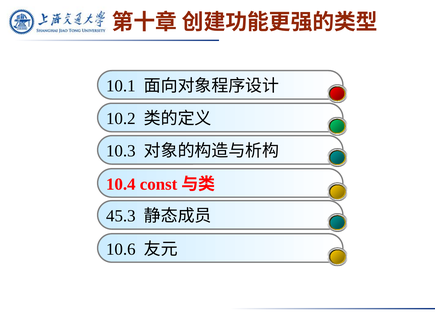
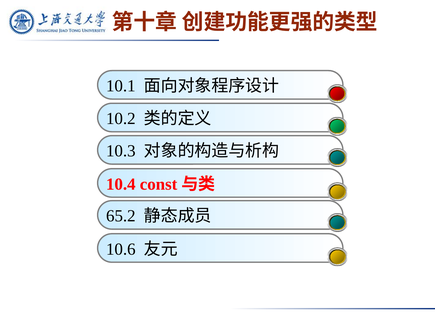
45.3: 45.3 -> 65.2
